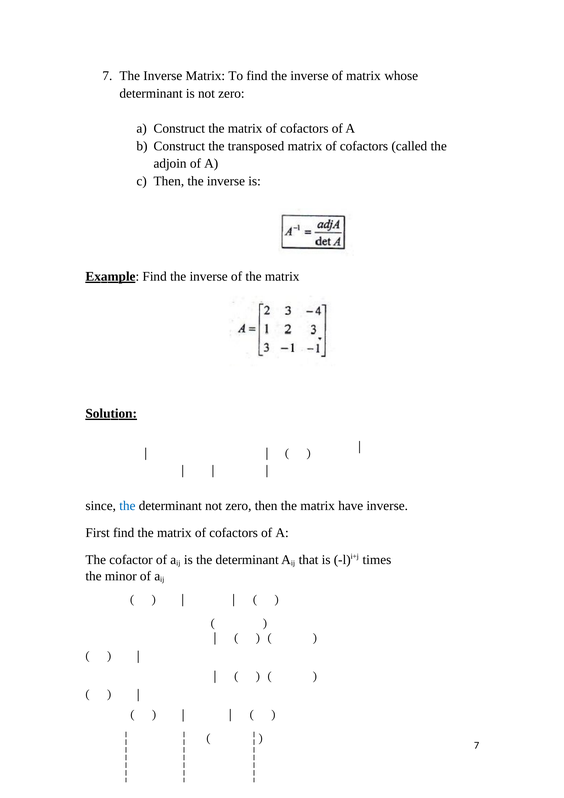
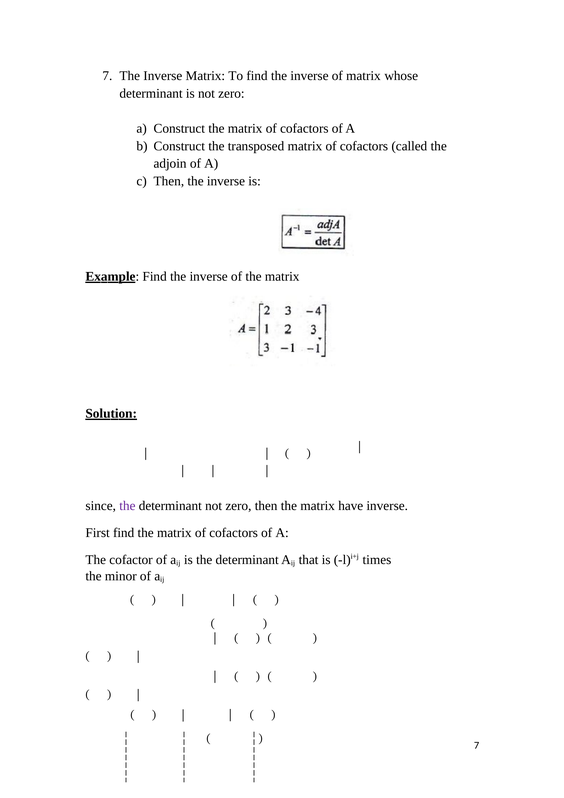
the at (127, 506) colour: blue -> purple
